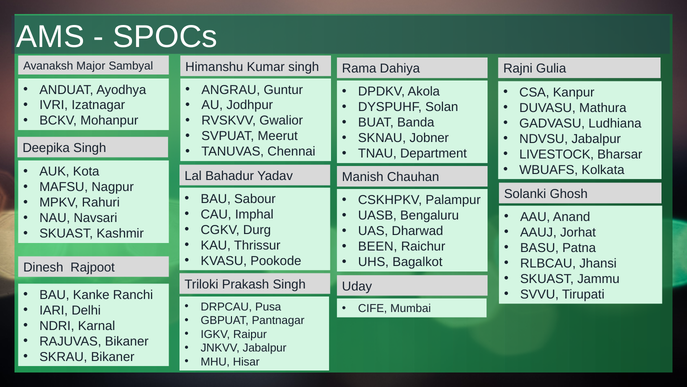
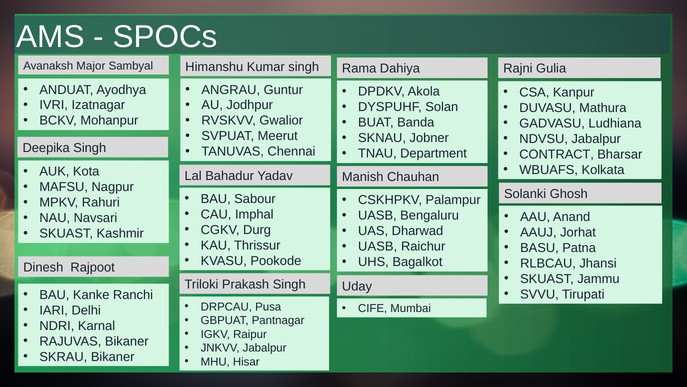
LIVESTOCK: LIVESTOCK -> CONTRACT
BEEN at (378, 246): BEEN -> UASB
